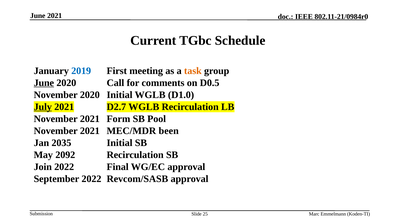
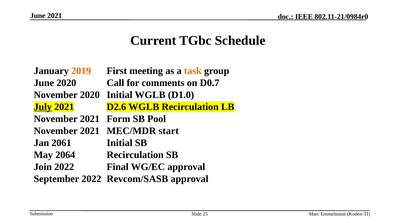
2019 colour: blue -> orange
June at (44, 83) underline: present -> none
D0.5: D0.5 -> D0.7
D2.7: D2.7 -> D2.6
been: been -> start
2035: 2035 -> 2061
2092: 2092 -> 2064
